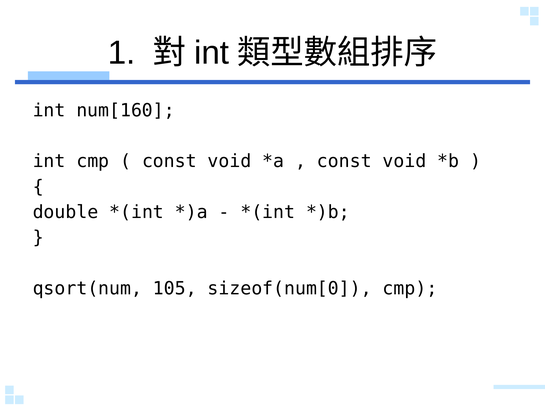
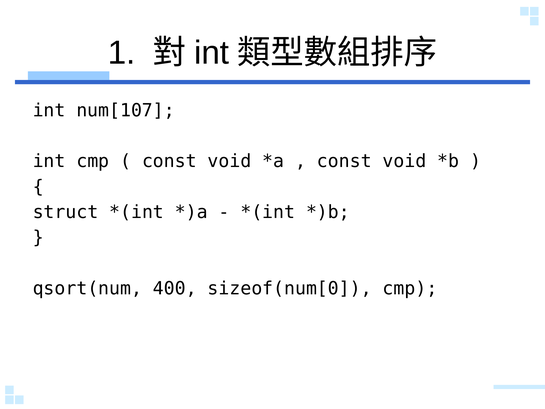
num[160: num[160 -> num[107
double: double -> struct
105: 105 -> 400
